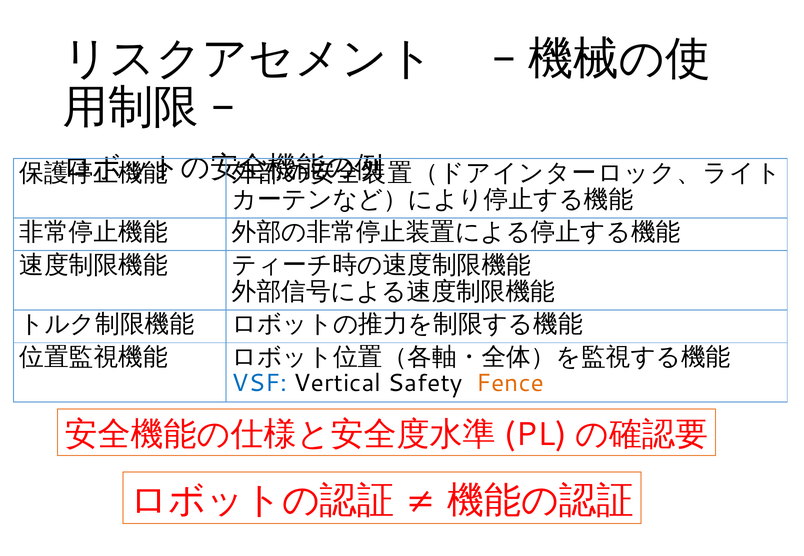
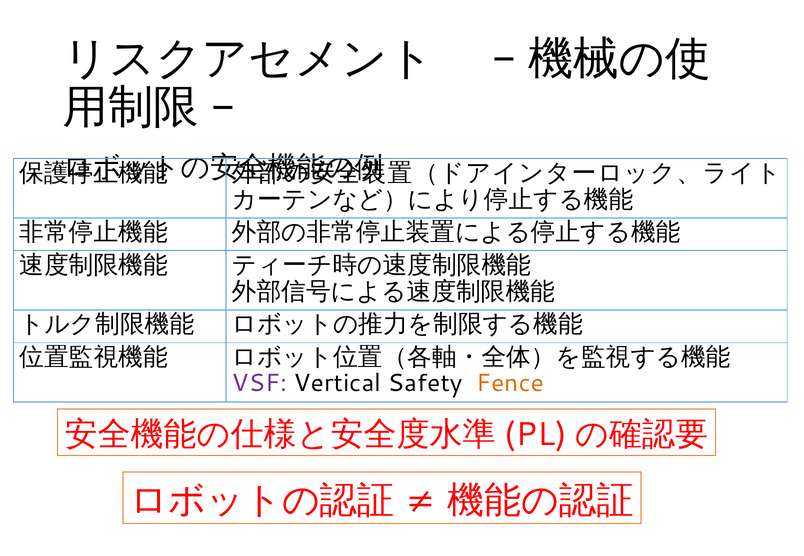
VSF colour: blue -> purple
